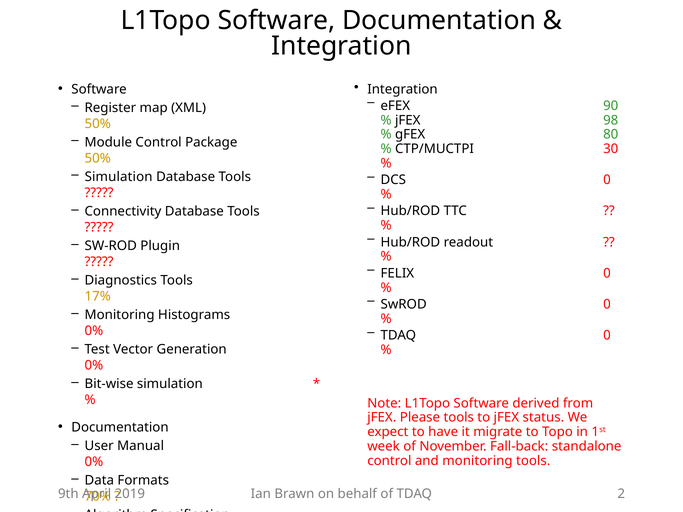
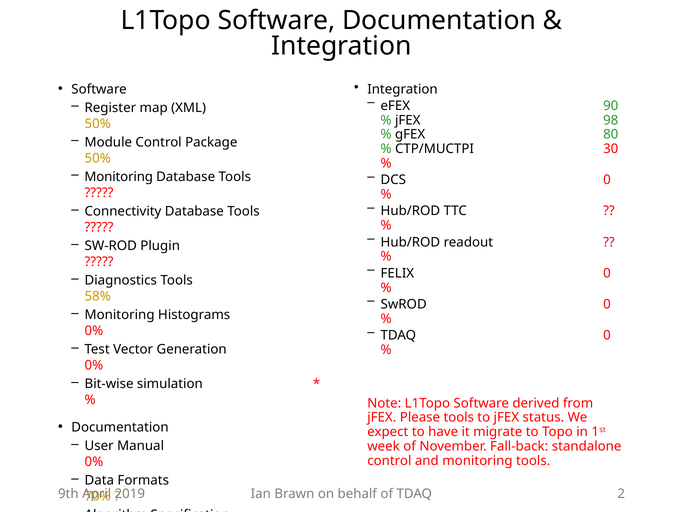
Simulation at (119, 177): Simulation -> Monitoring
17%: 17% -> 58%
